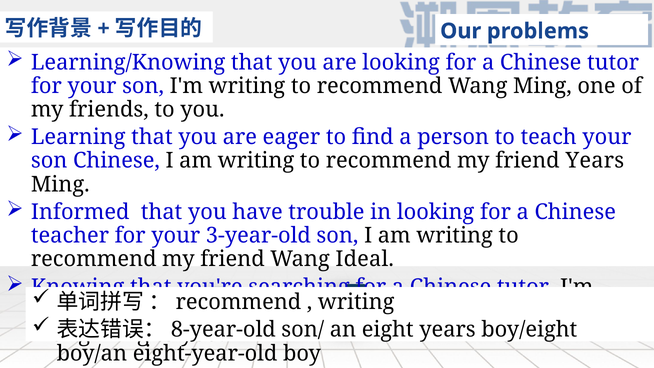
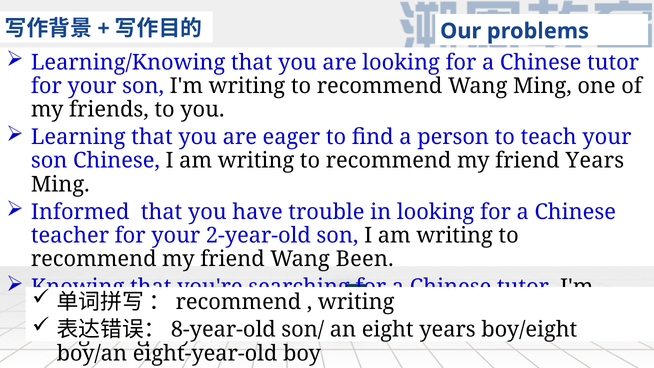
3-year-old: 3-year-old -> 2-year-old
Ideal: Ideal -> Been
